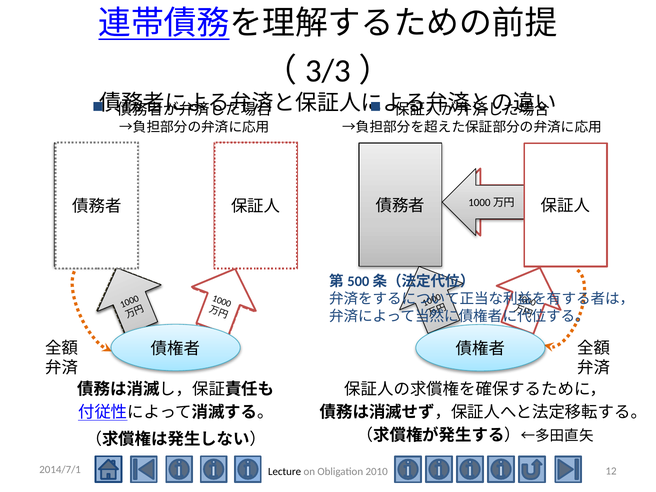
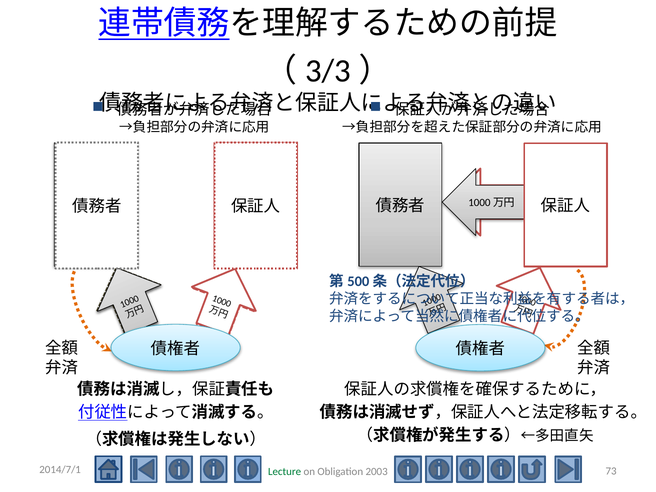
12: 12 -> 73
Lecture colour: black -> green
2010: 2010 -> 2003
